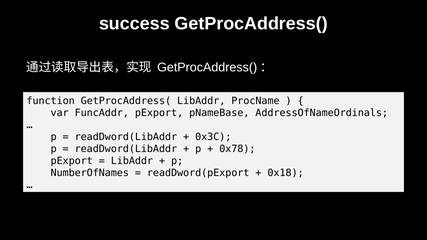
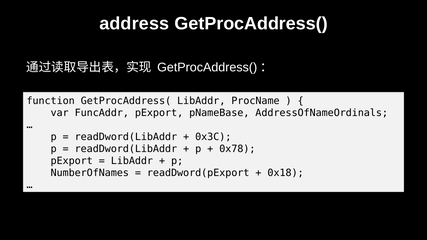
success: success -> address
